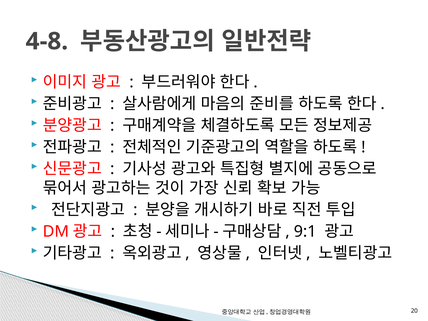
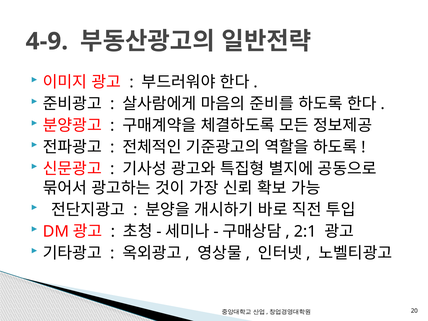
4-8: 4-8 -> 4-9
9:1: 9:1 -> 2:1
